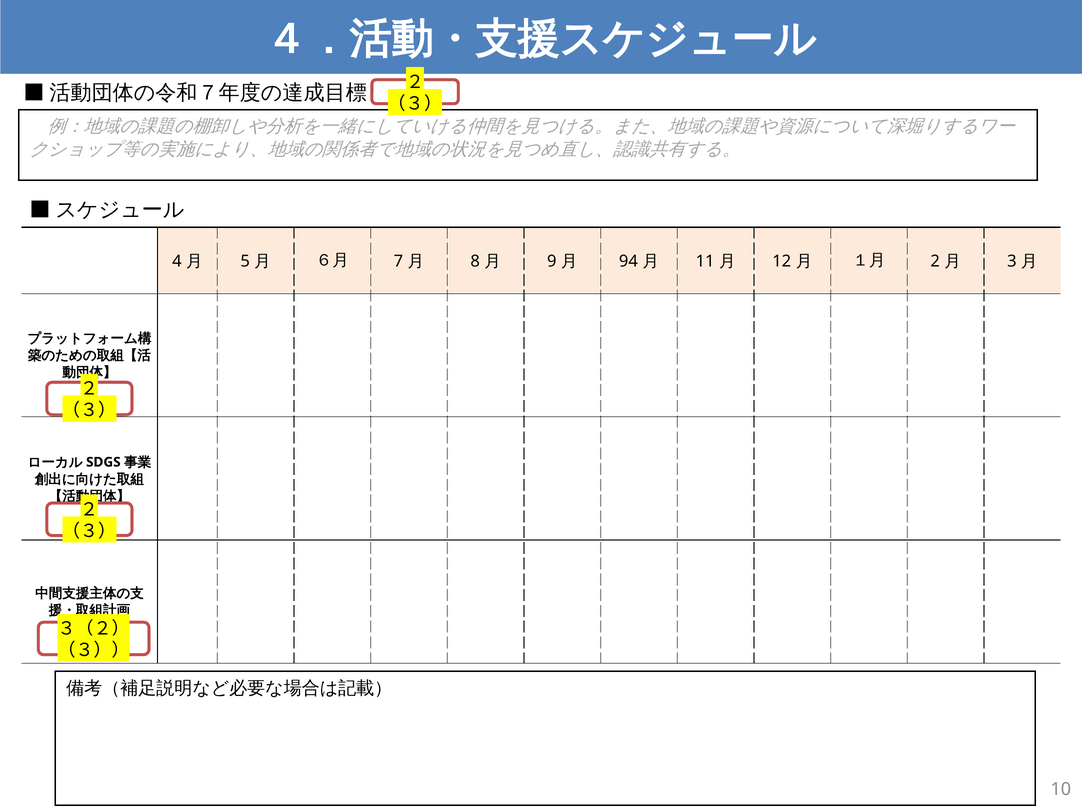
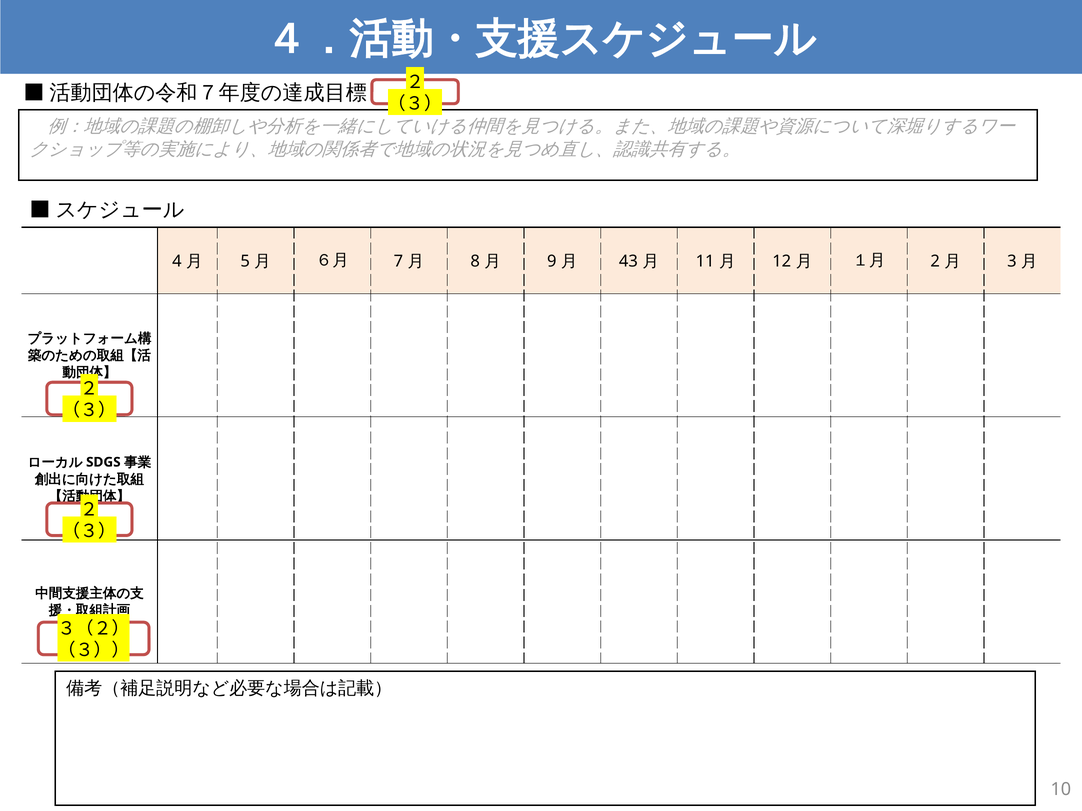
94: 94 -> 43
